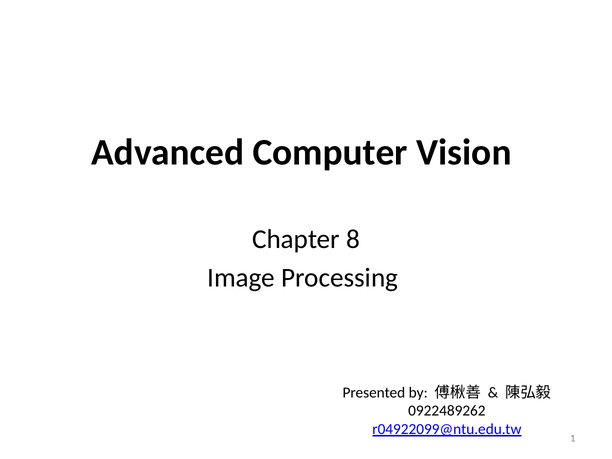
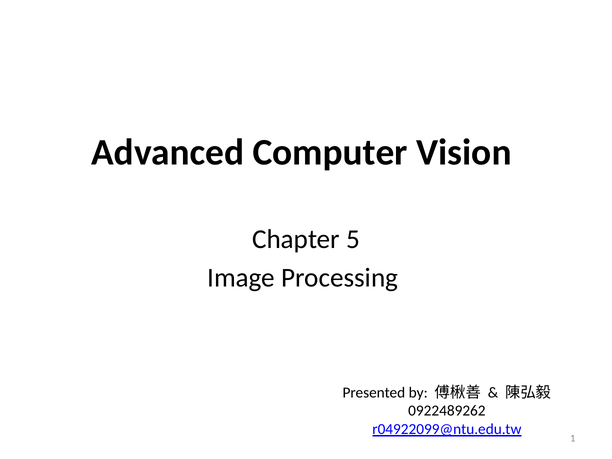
8: 8 -> 5
